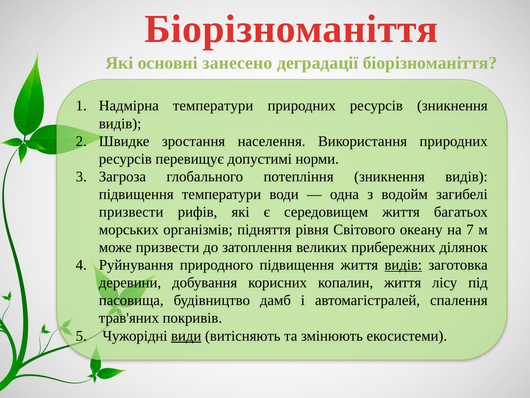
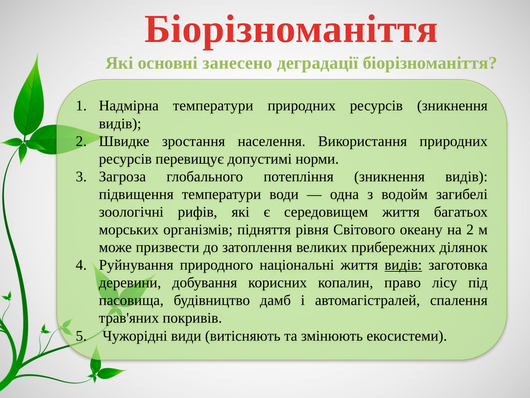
призвести at (131, 212): призвести -> зоологічні
на 7: 7 -> 2
природного підвищення: підвищення -> національні
копалин життя: життя -> право
види underline: present -> none
